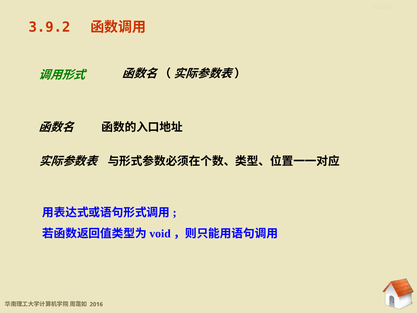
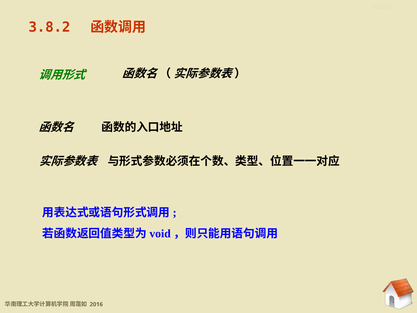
3.9.2: 3.9.2 -> 3.8.2
